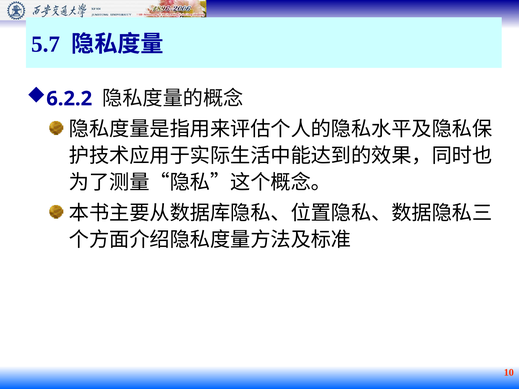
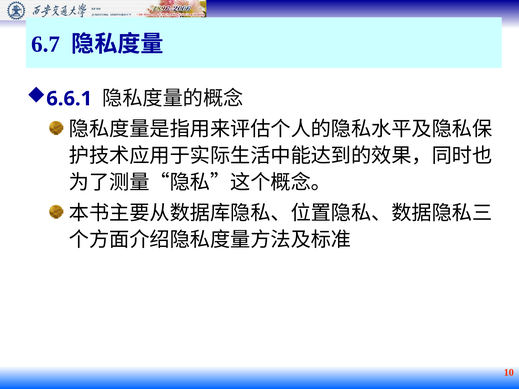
5.7: 5.7 -> 6.7
6.2.2: 6.2.2 -> 6.6.1
